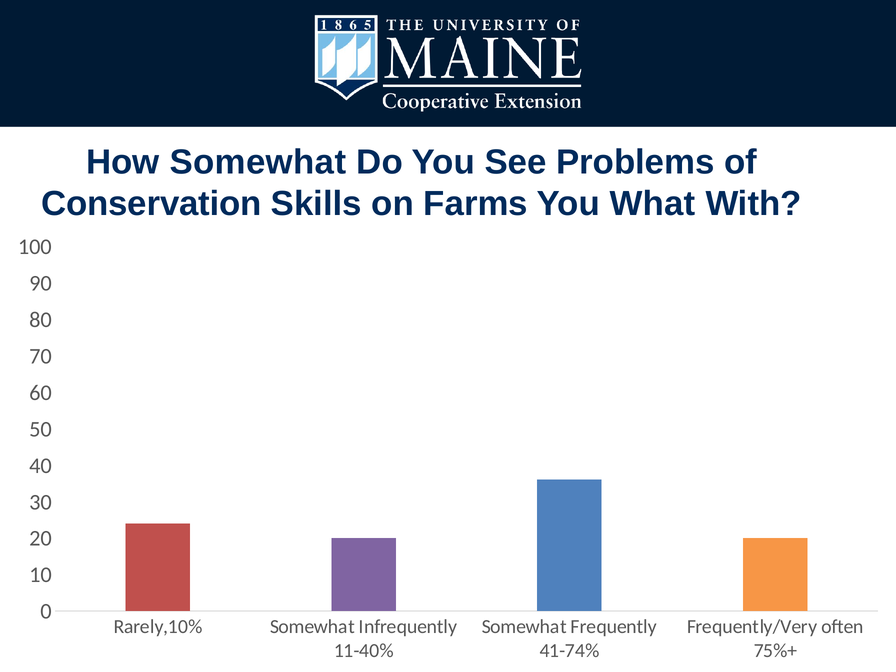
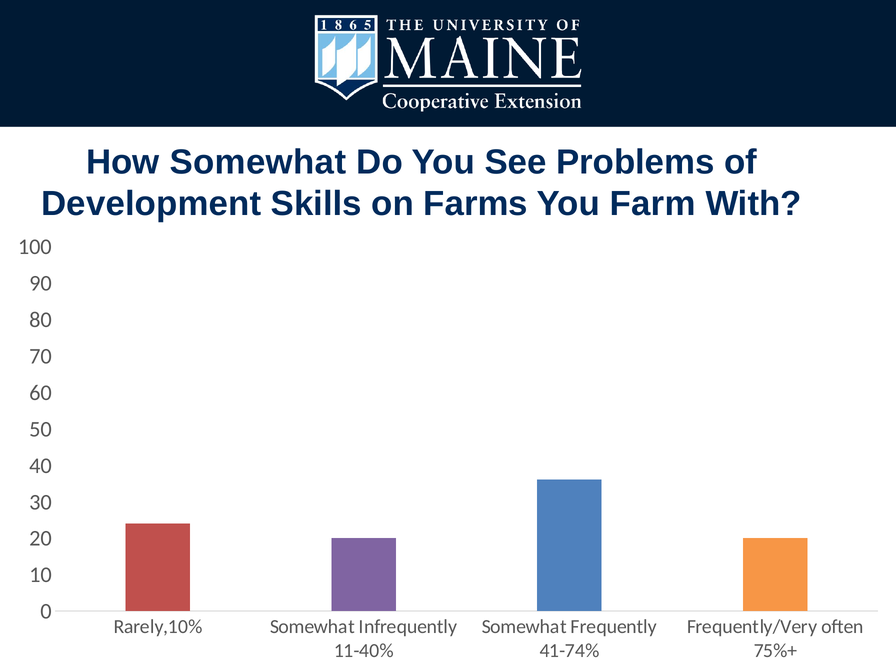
Conservation: Conservation -> Development
What: What -> Farm
